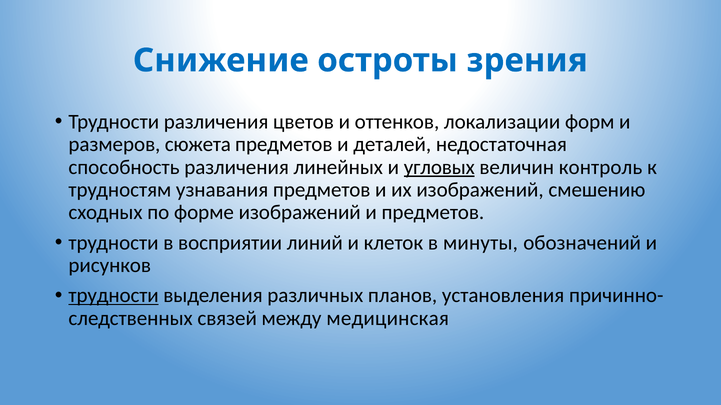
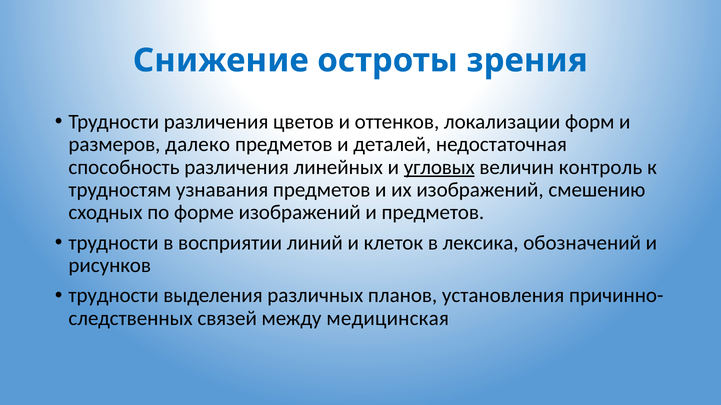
сюжета: сюжета -> далеко
минуты: минуты -> лексика
трудности at (114, 296) underline: present -> none
